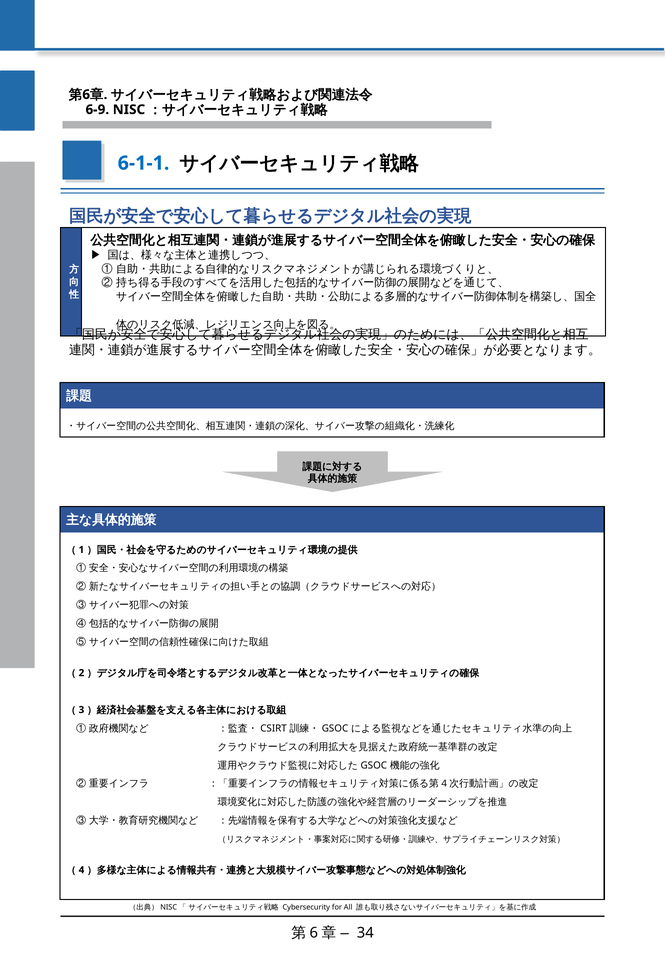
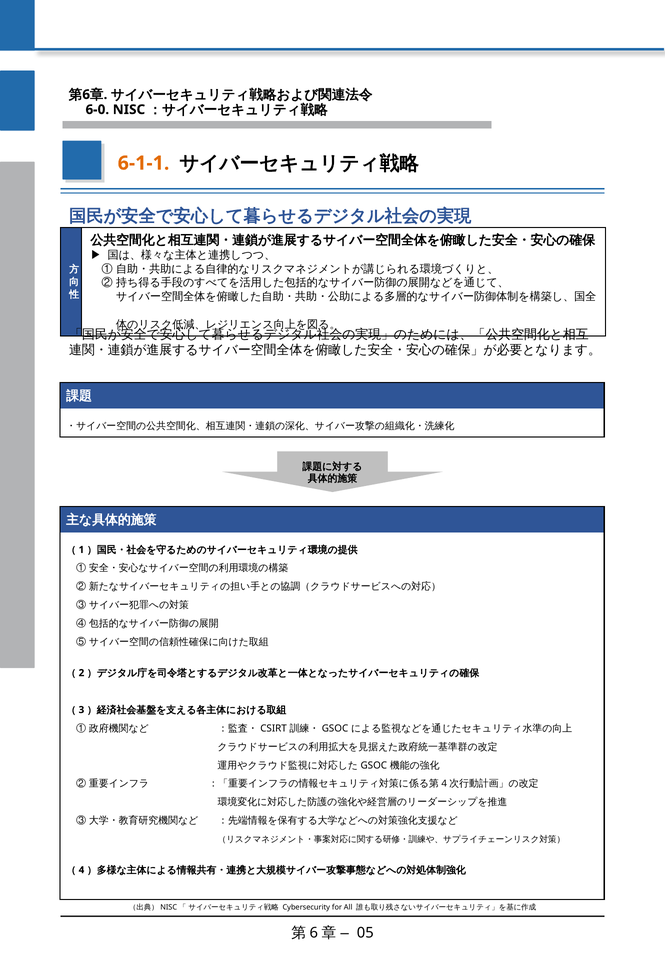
6-9: 6-9 -> 6-0
6-1-1 colour: blue -> orange
34: 34 -> 05
